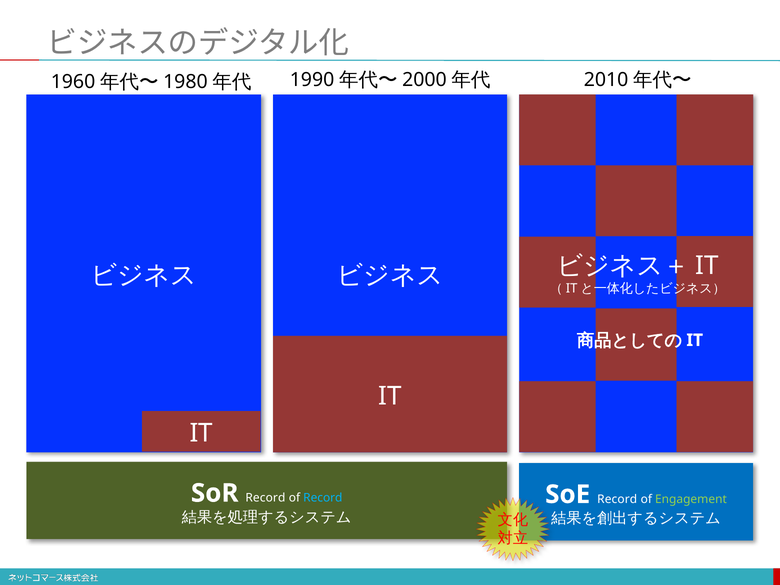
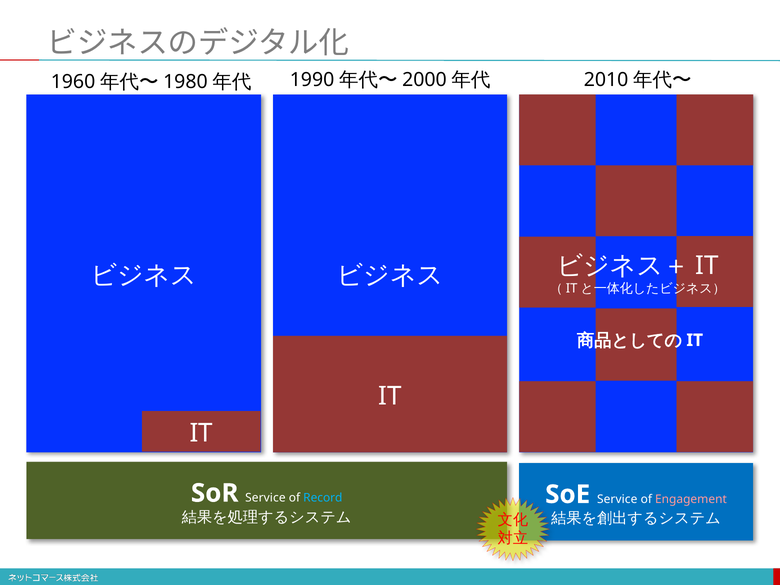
SoR Record: Record -> Service
Record at (617, 499): Record -> Service
Engagement colour: light green -> pink
